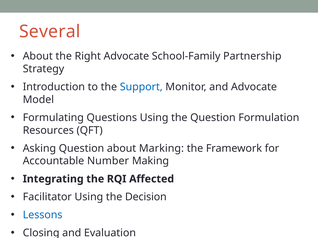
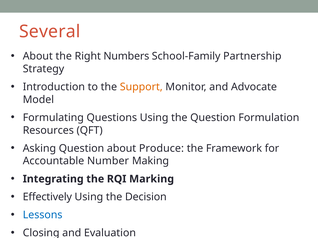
Right Advocate: Advocate -> Numbers
Support colour: blue -> orange
Marking: Marking -> Produce
Affected: Affected -> Marking
Facilitator: Facilitator -> Effectively
